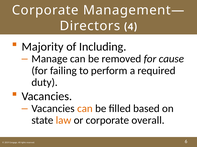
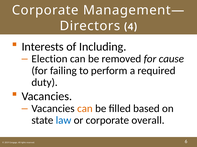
Majority: Majority -> Interests
Manage: Manage -> Election
law colour: orange -> blue
